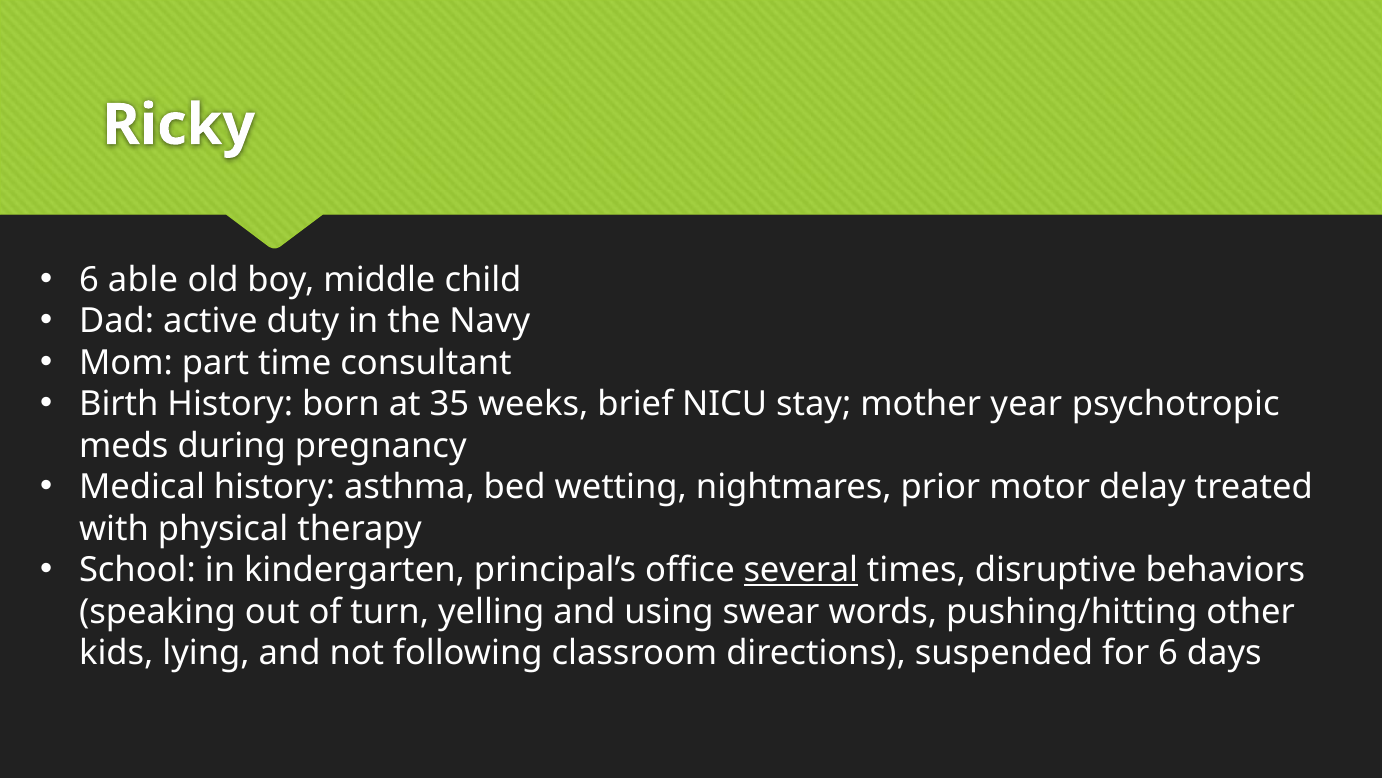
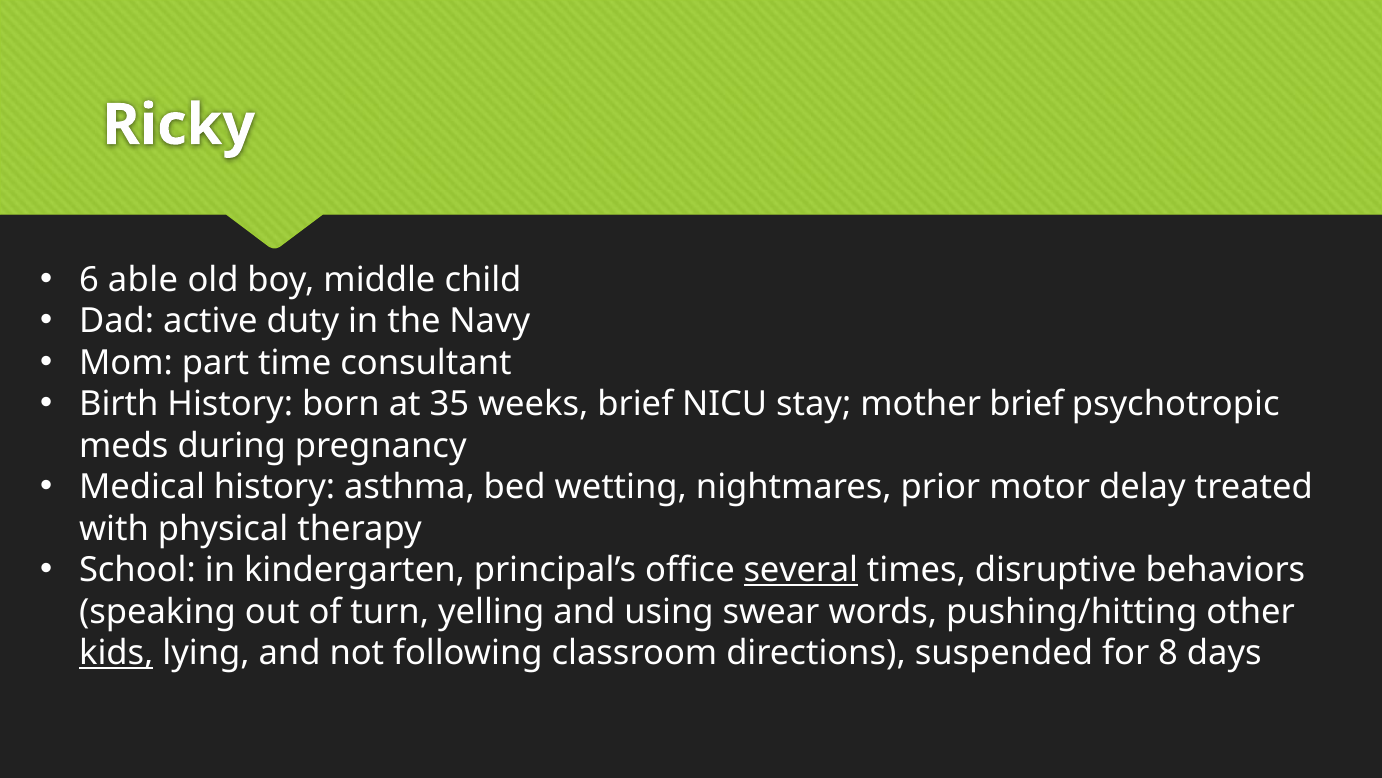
mother year: year -> brief
kids underline: none -> present
for 6: 6 -> 8
